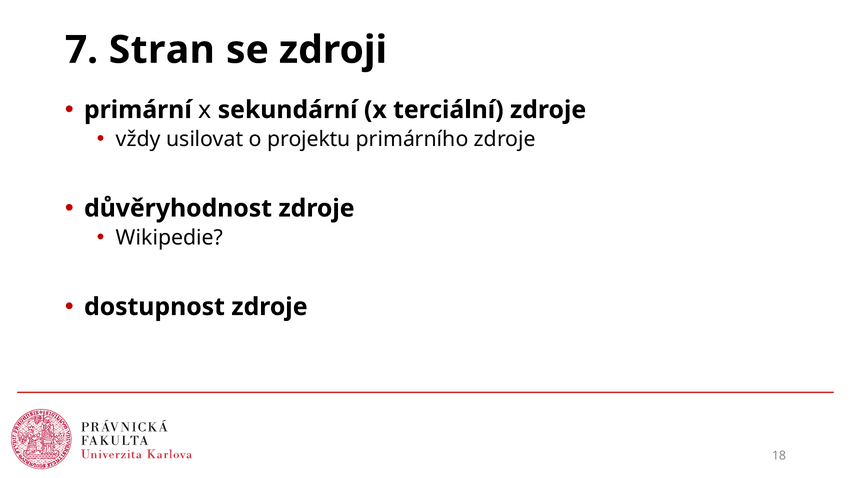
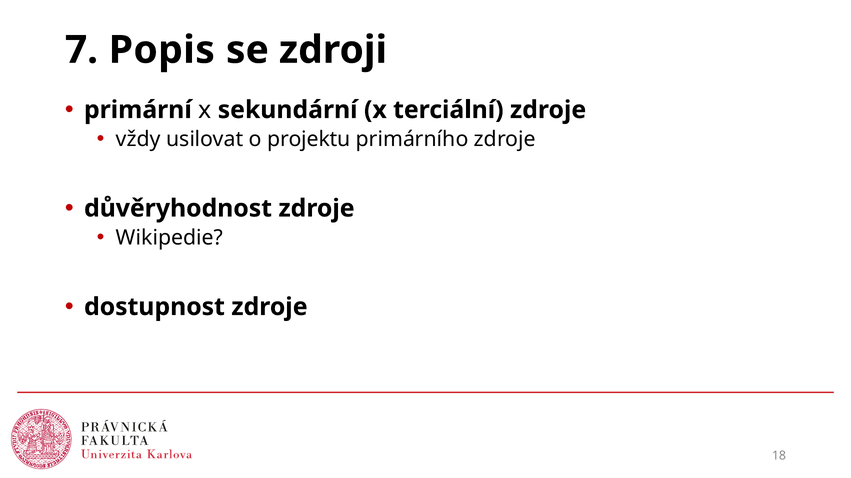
Stran: Stran -> Popis
